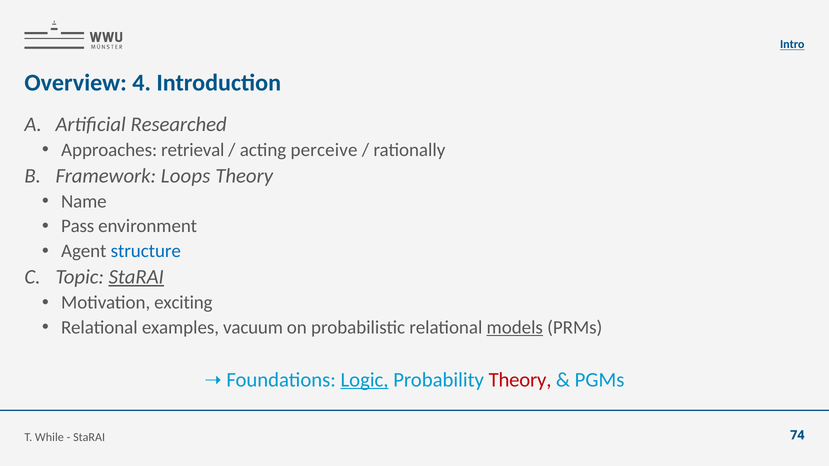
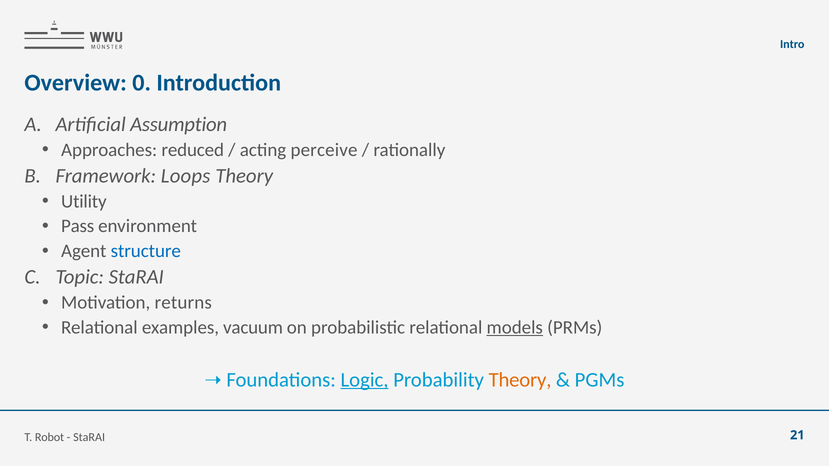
Intro underline: present -> none
4: 4 -> 0
Researched: Researched -> Assumption
retrieval: retrieval -> reduced
Name: Name -> Utility
StaRAI at (136, 277) underline: present -> none
exciting: exciting -> returns
Theory at (520, 380) colour: red -> orange
While: While -> Robot
74: 74 -> 21
